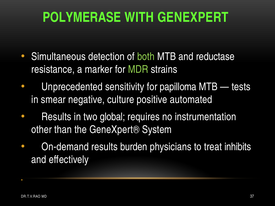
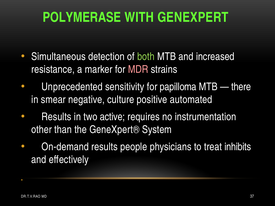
reductase: reductase -> increased
MDR colour: light green -> pink
tests: tests -> there
global: global -> active
burden: burden -> people
